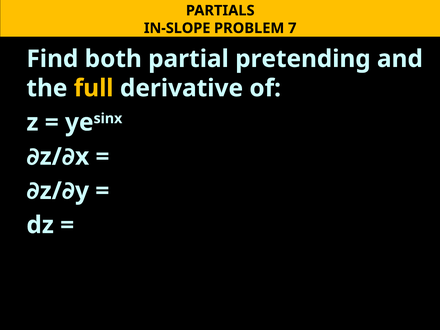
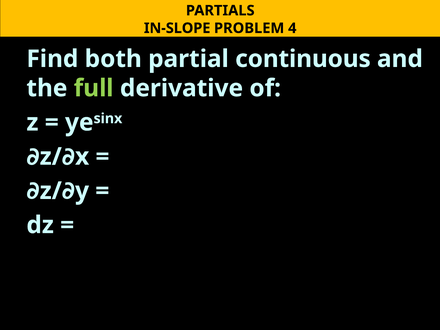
7: 7 -> 4
pretending: pretending -> continuous
full colour: yellow -> light green
